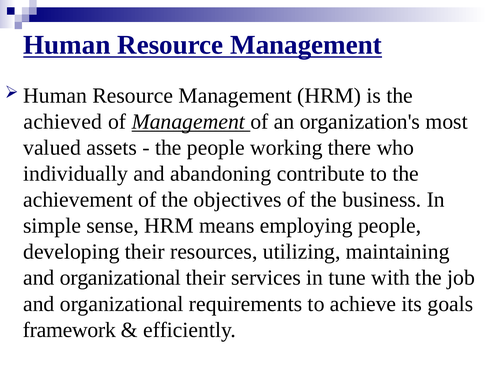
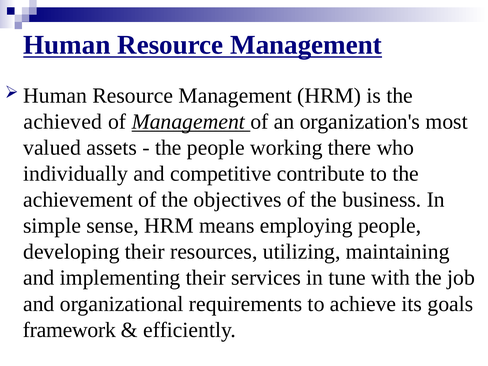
abandoning: abandoning -> competitive
organizational at (120, 278): organizational -> implementing
